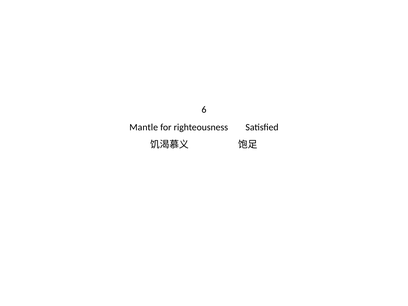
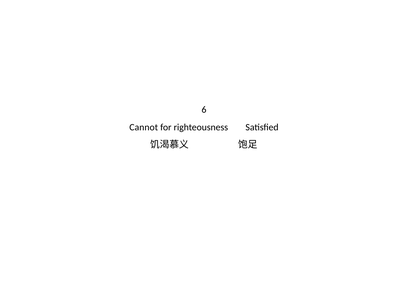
Mantle: Mantle -> Cannot
